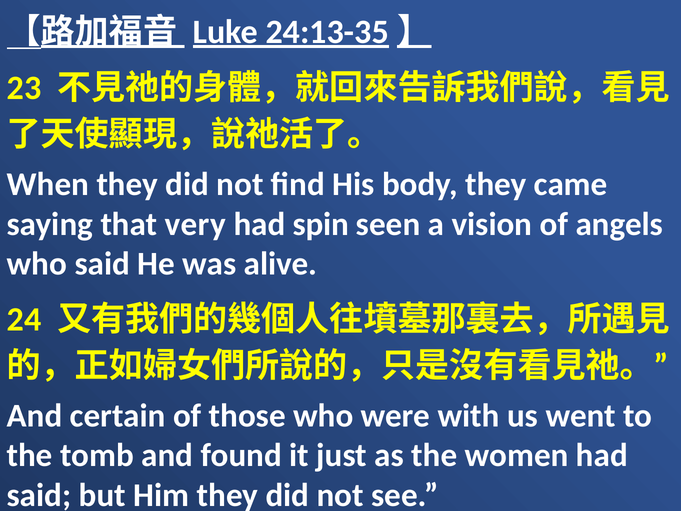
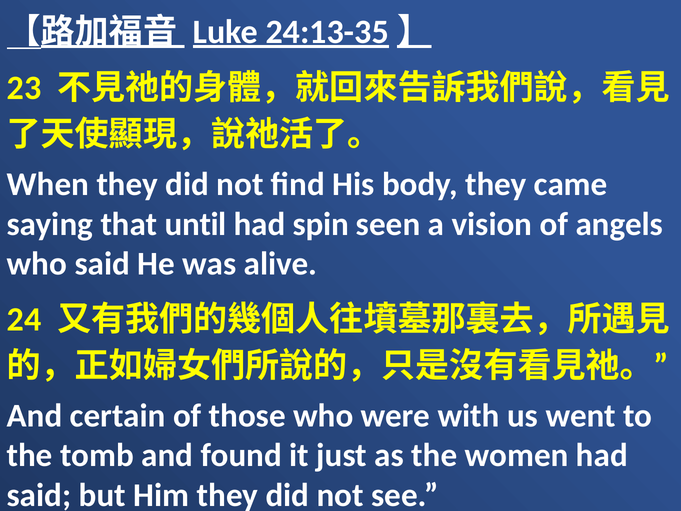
very: very -> until
